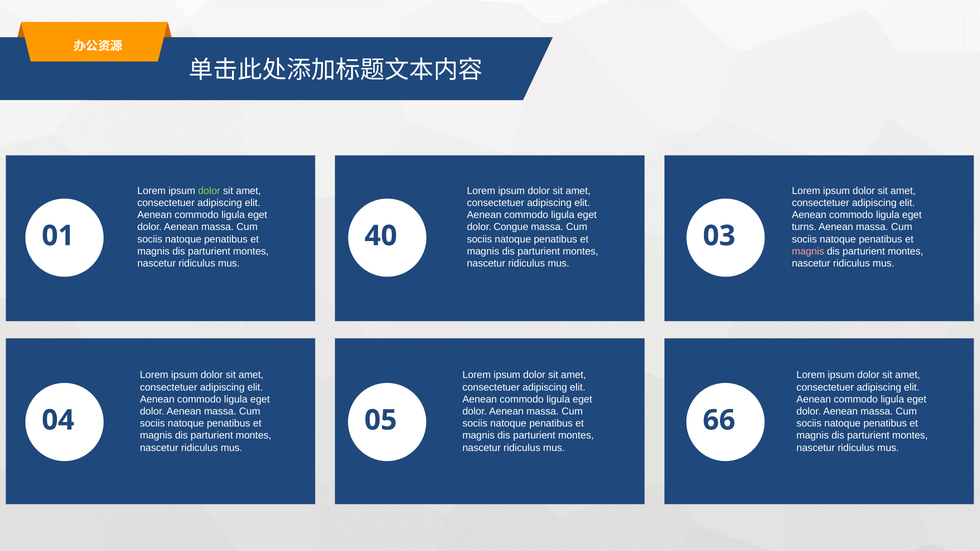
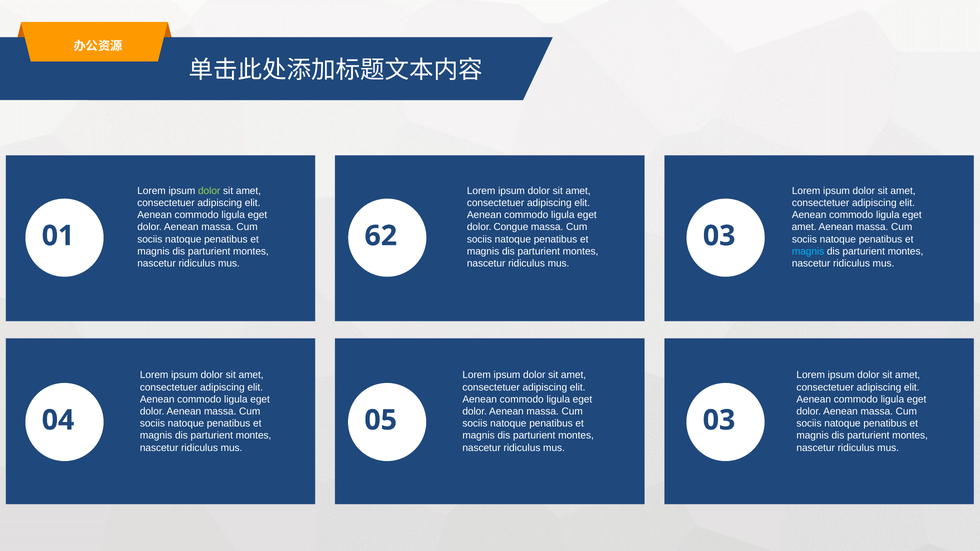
turns at (804, 227): turns -> amet
40: 40 -> 62
magnis at (808, 251) colour: pink -> light blue
04 66: 66 -> 03
